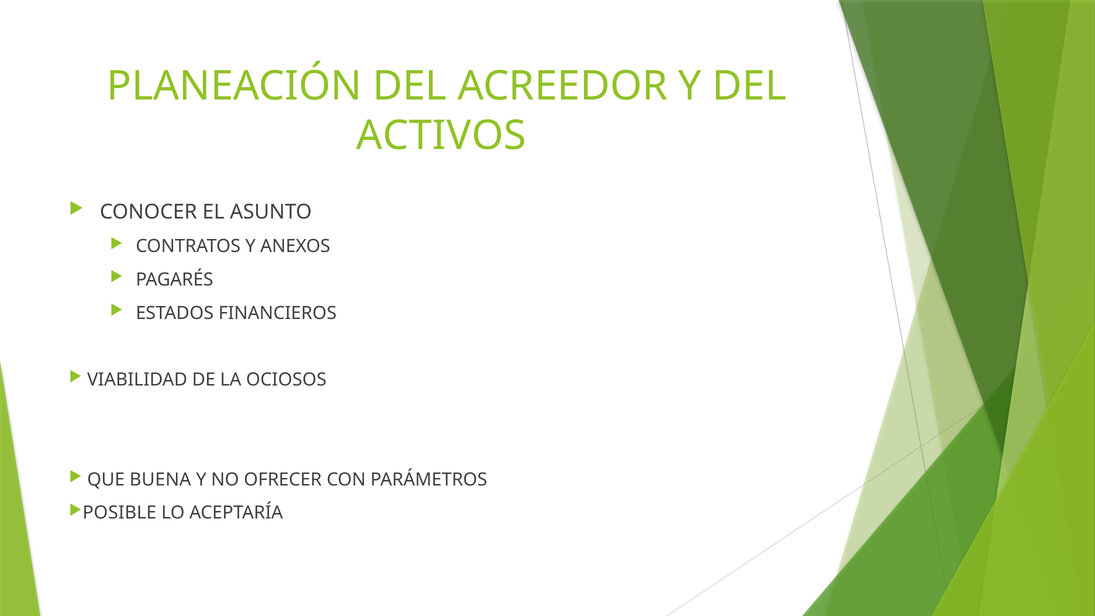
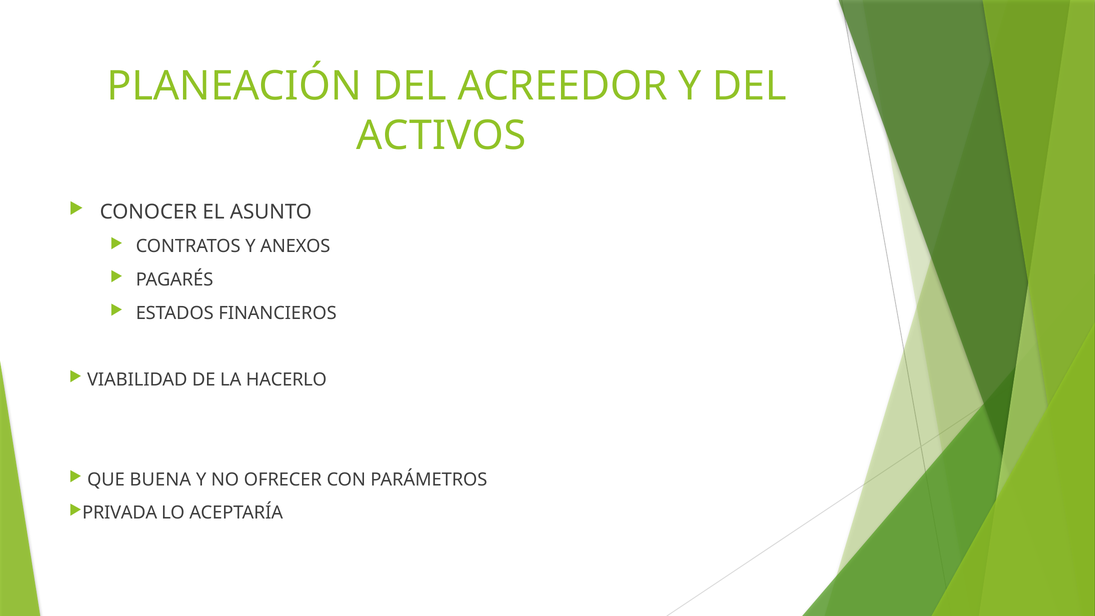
OCIOSOS: OCIOSOS -> HACERLO
POSIBLE: POSIBLE -> PRIVADA
